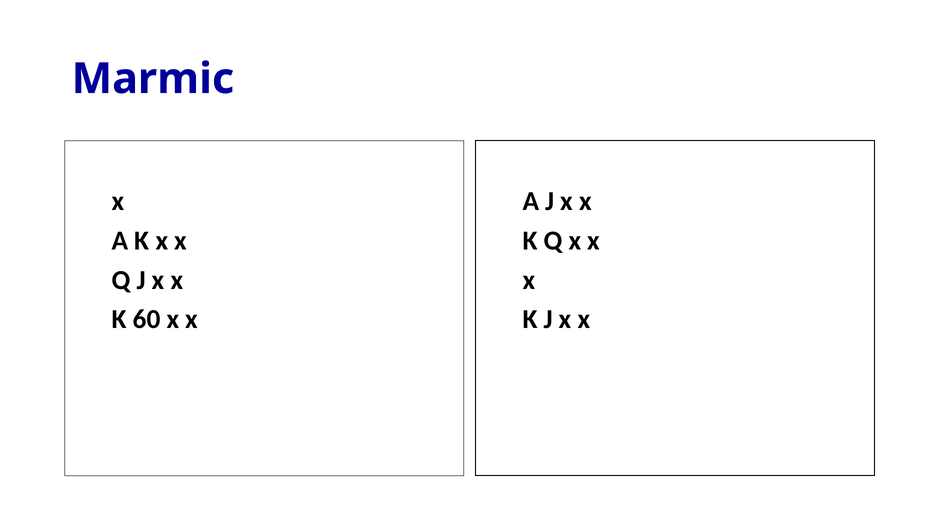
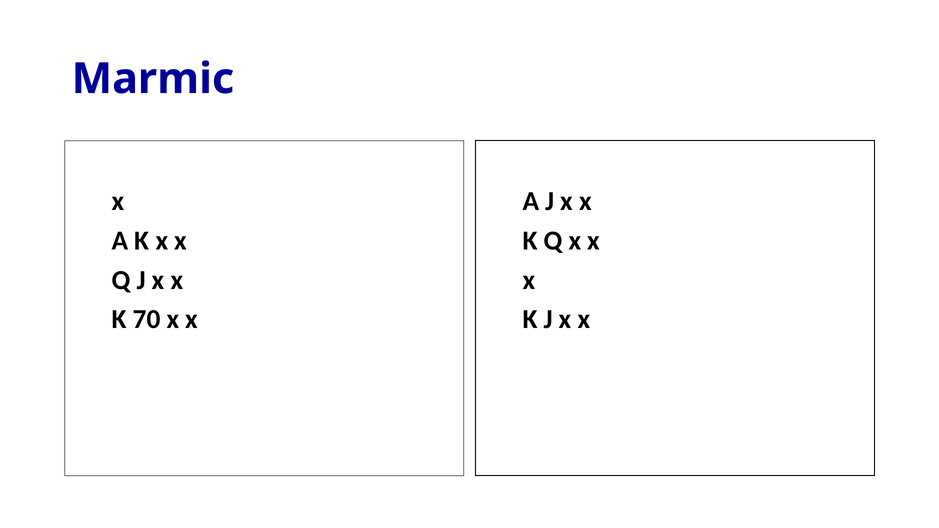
60: 60 -> 70
